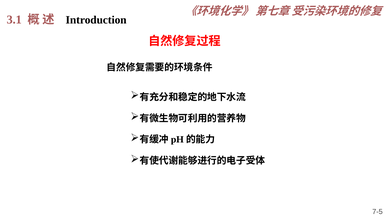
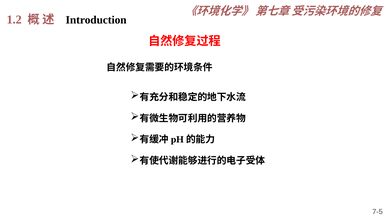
3.1: 3.1 -> 1.2
